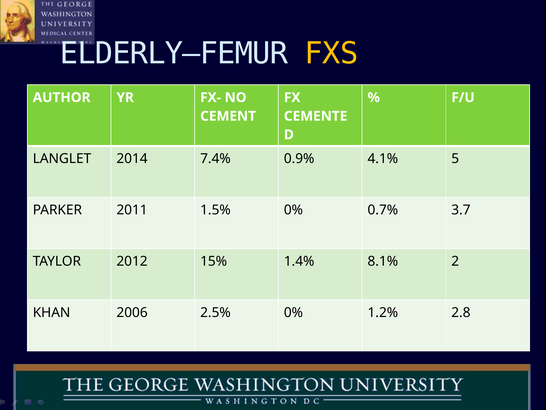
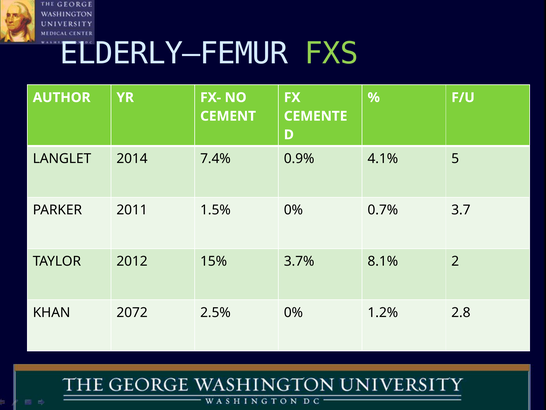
FXS colour: yellow -> light green
1.4%: 1.4% -> 3.7%
2006: 2006 -> 2072
